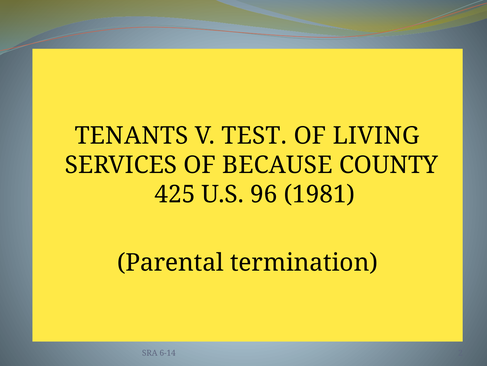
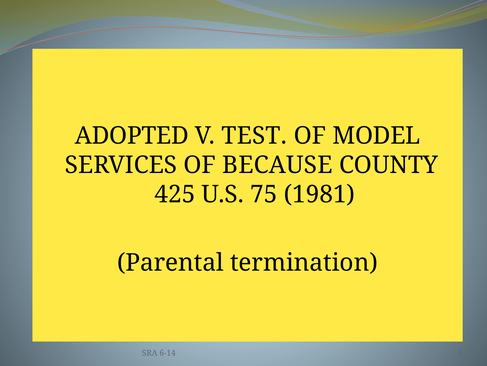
TENANTS: TENANTS -> ADOPTED
LIVING: LIVING -> MODEL
96: 96 -> 75
